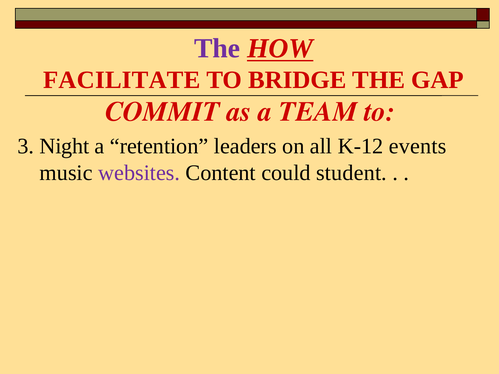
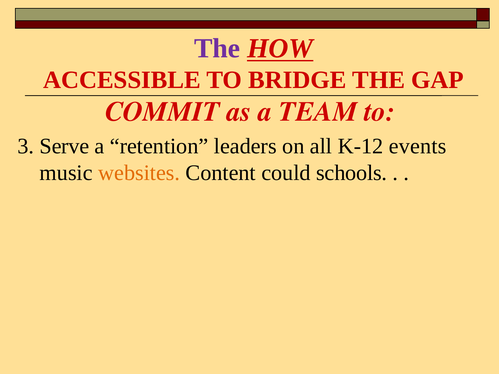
FACILITATE: FACILITATE -> ACCESSIBLE
Night: Night -> Serve
websites colour: purple -> orange
student: student -> schools
